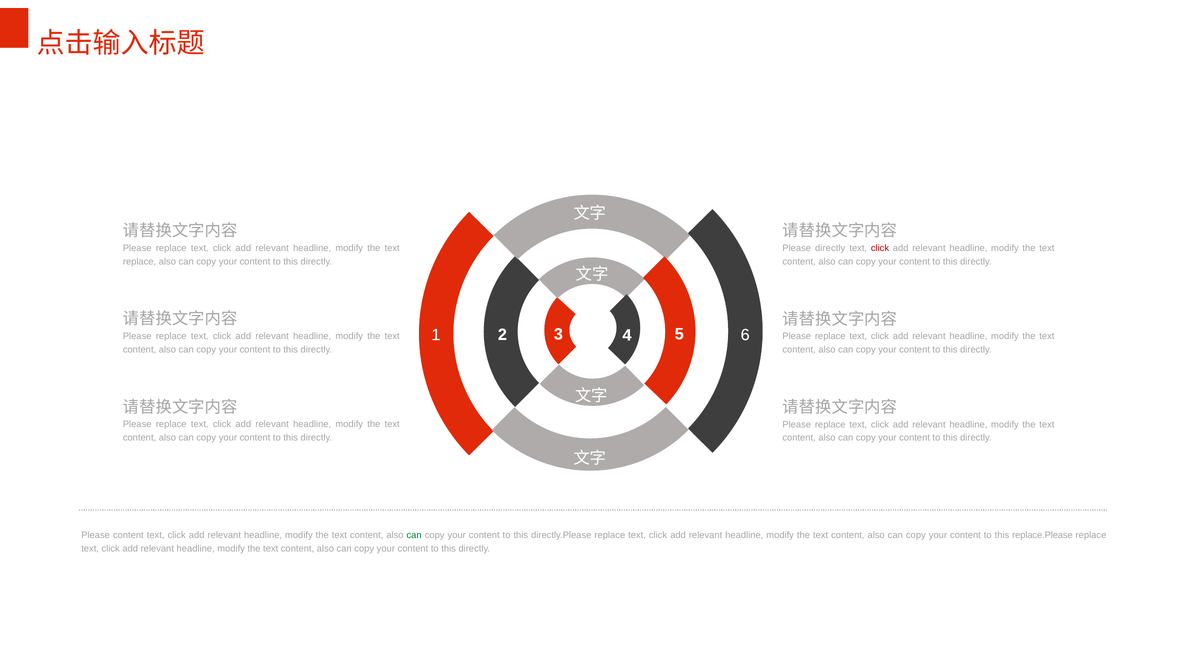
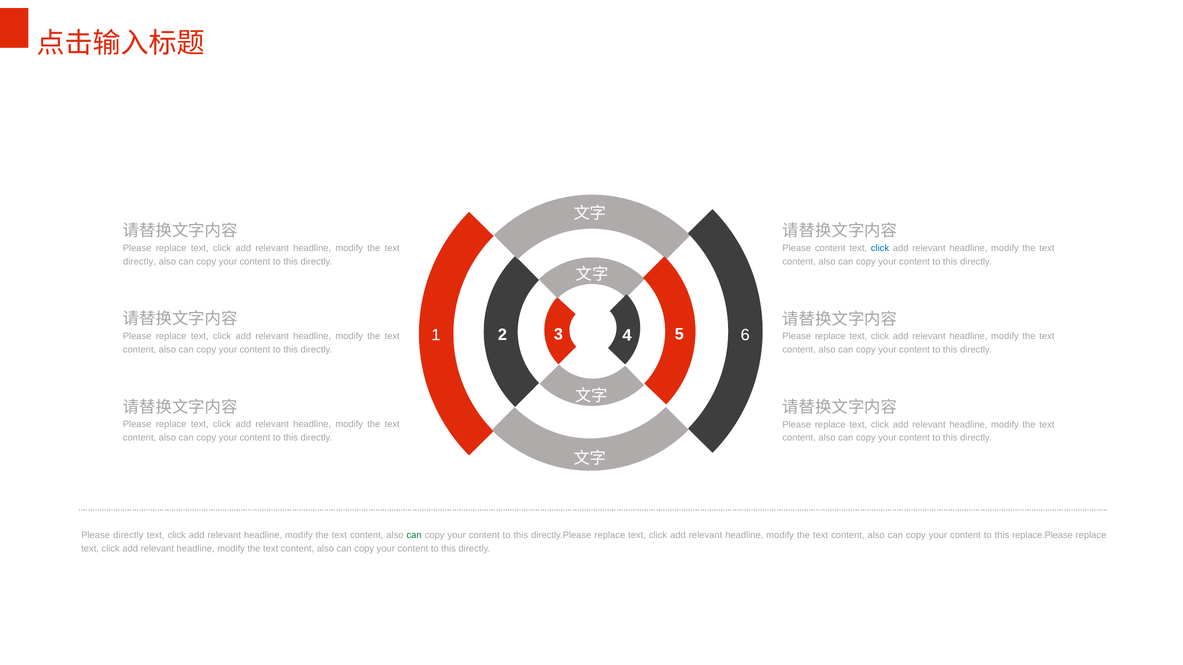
Please directly: directly -> content
click at (880, 248) colour: red -> blue
replace at (140, 262): replace -> directly
Please content: content -> directly
